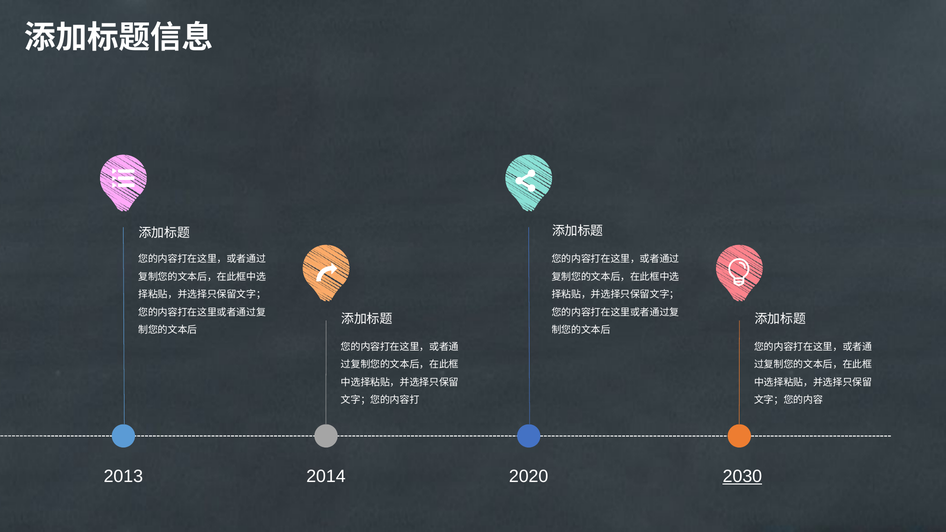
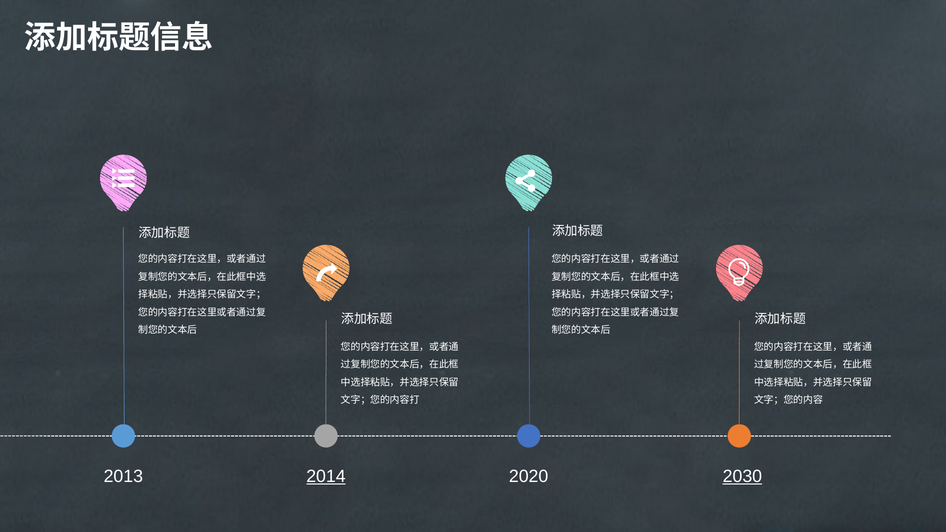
2014 underline: none -> present
